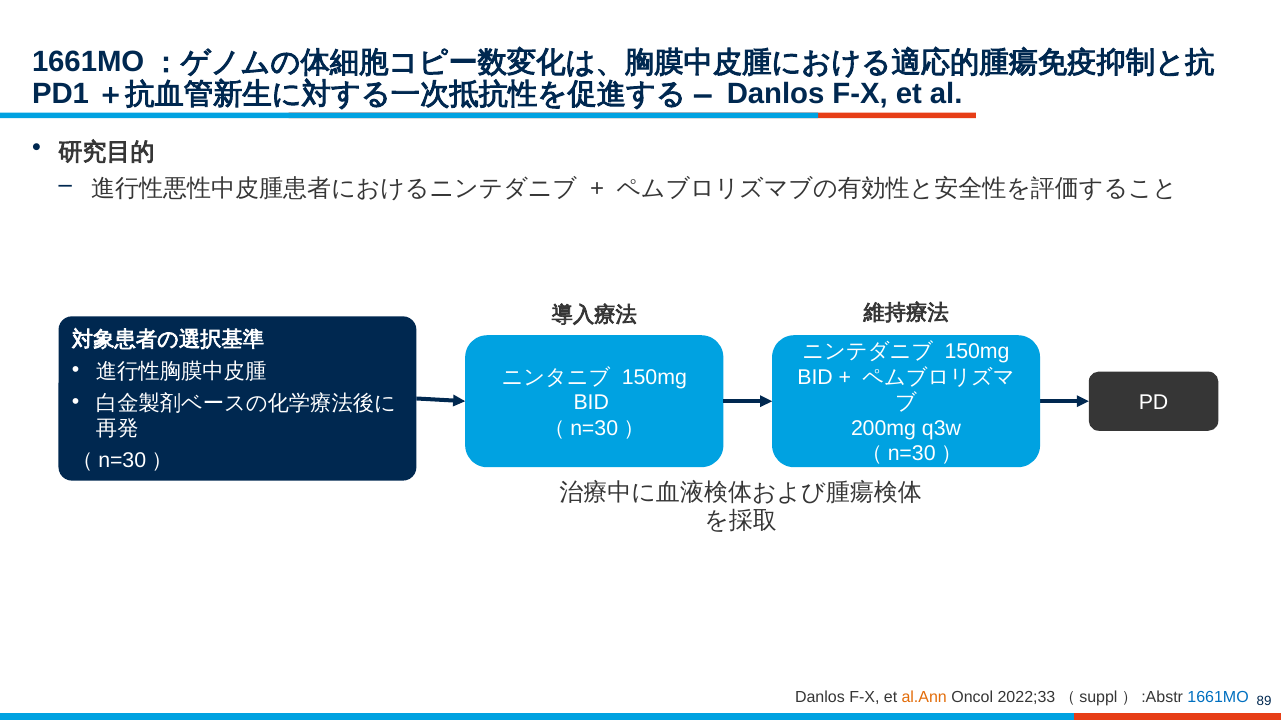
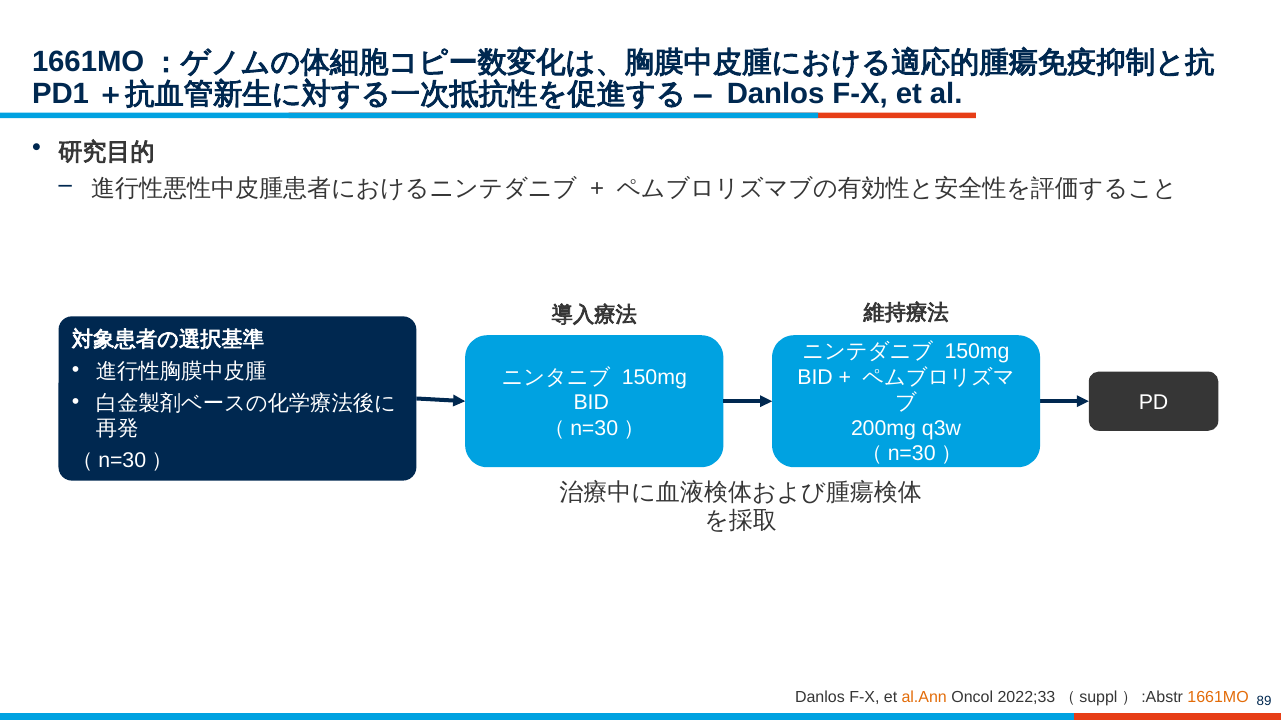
1661MO colour: blue -> orange
